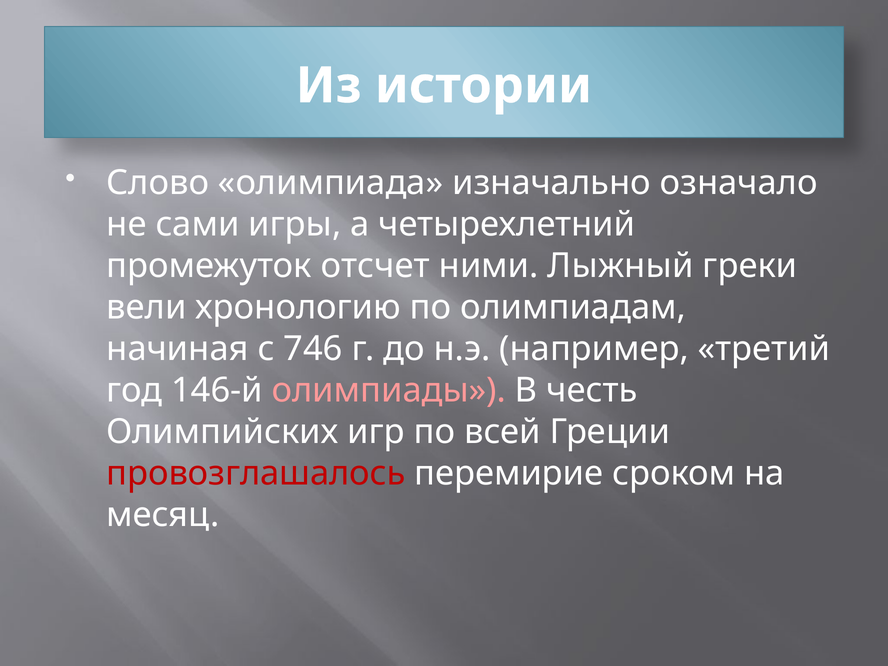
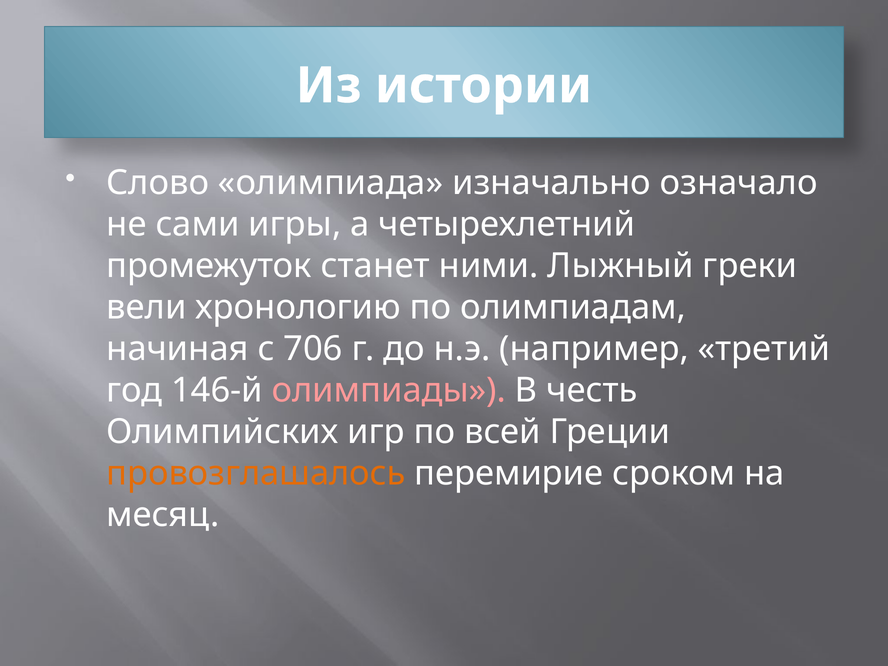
отсчет: отсчет -> станет
746: 746 -> 706
провозглашалось colour: red -> orange
